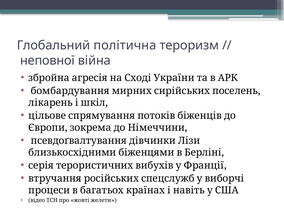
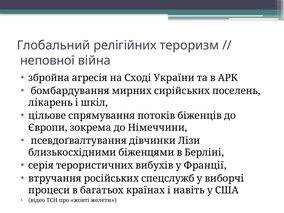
політична: політична -> релігійних
